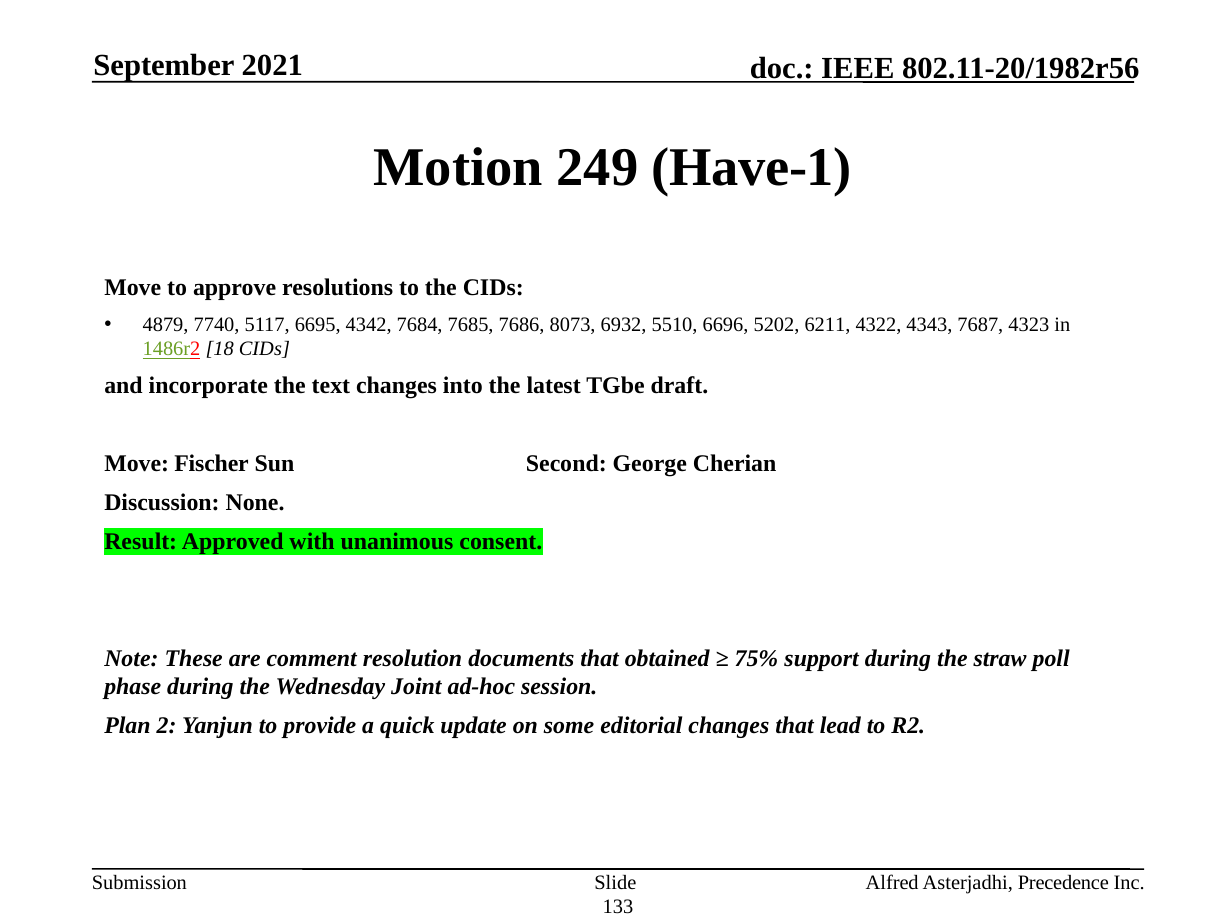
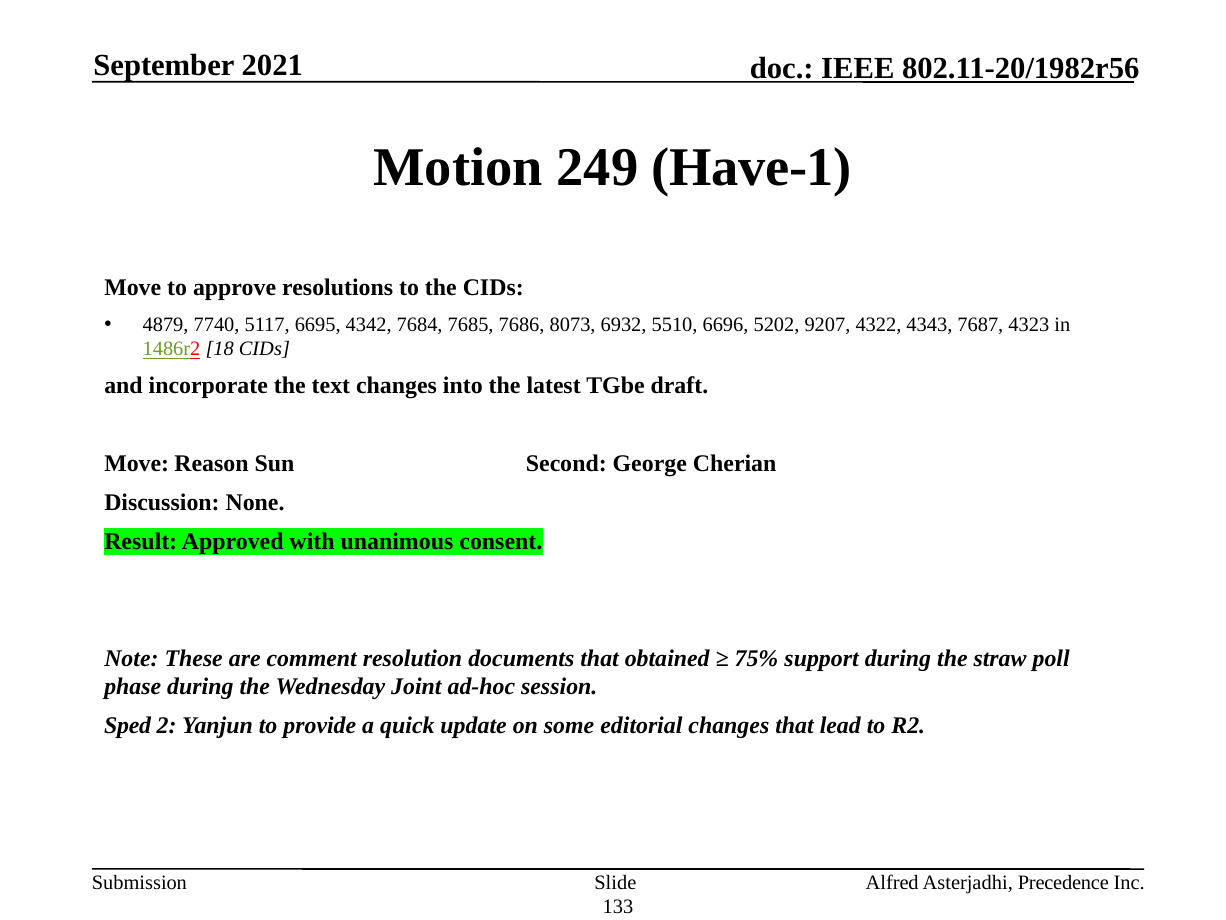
6211: 6211 -> 9207
Fischer: Fischer -> Reason
Plan: Plan -> Sped
